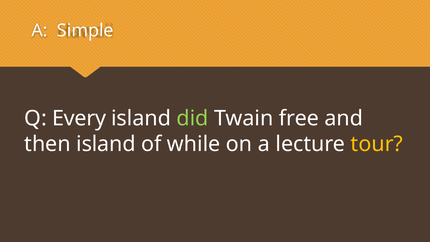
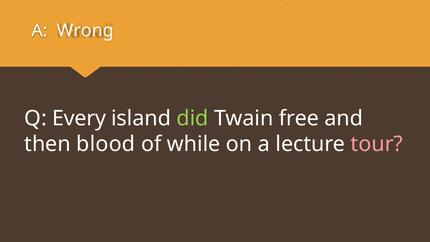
Simple: Simple -> Wrong
then island: island -> blood
tour colour: yellow -> pink
